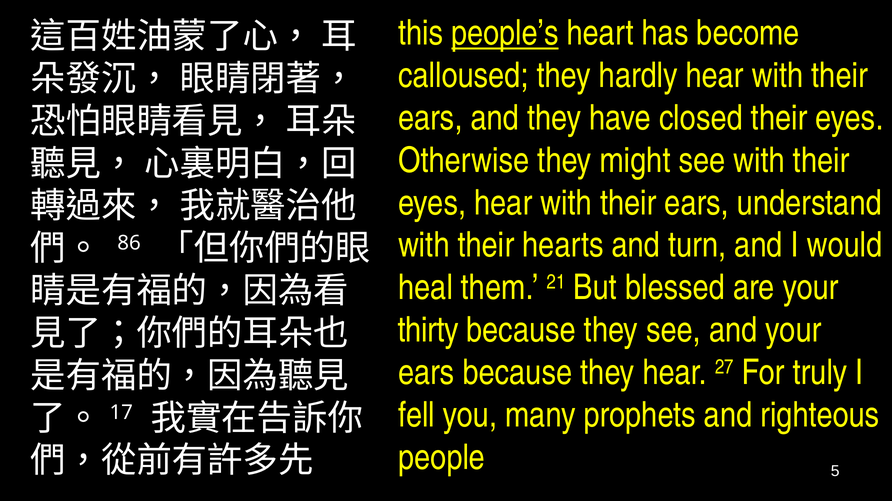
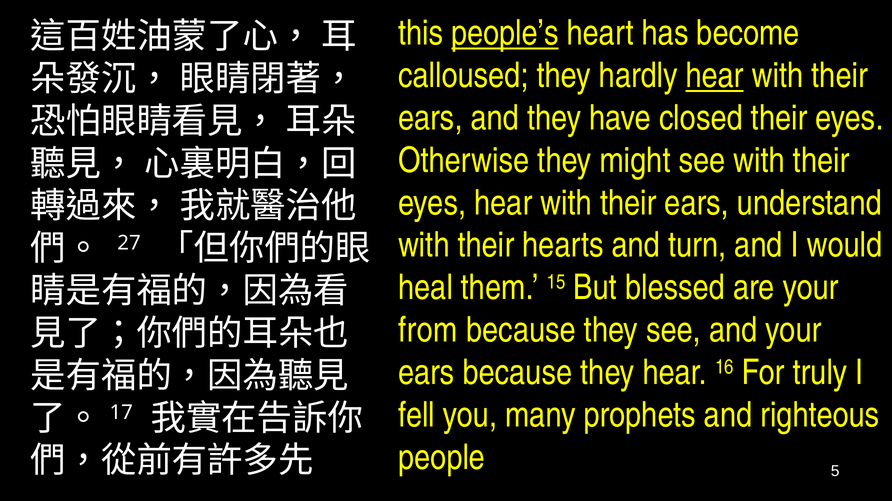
hear at (715, 76) underline: none -> present
86: 86 -> 27
21: 21 -> 15
thirty: thirty -> from
27: 27 -> 16
